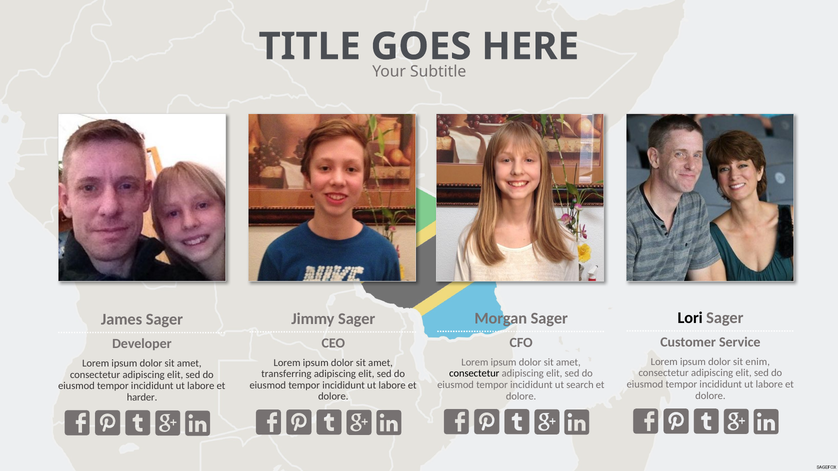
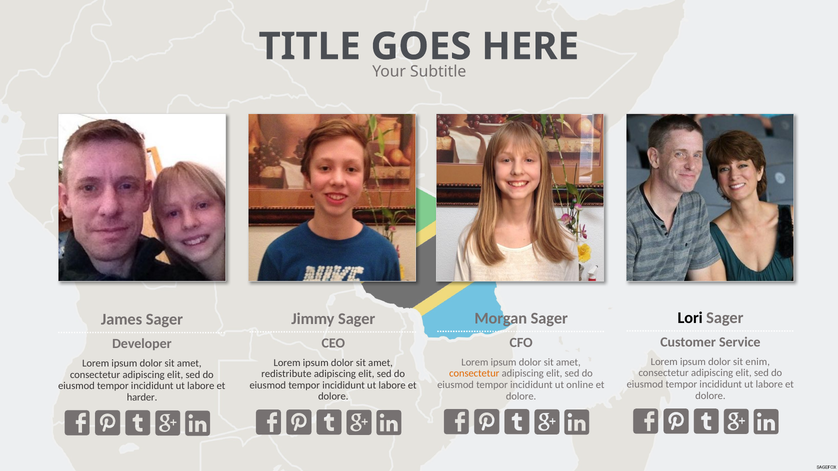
consectetur at (474, 374) colour: black -> orange
transferring: transferring -> redistribute
search: search -> online
